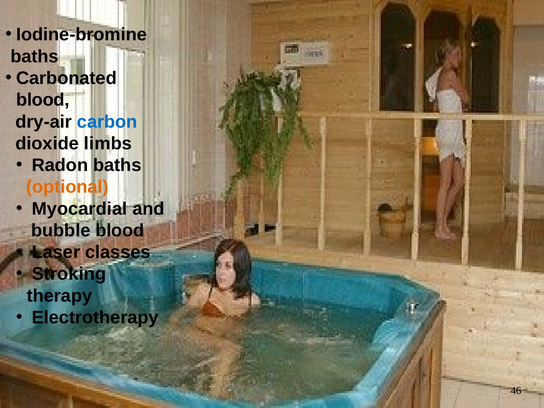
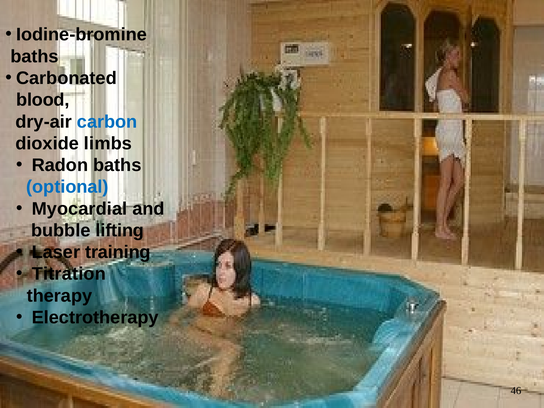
optional colour: orange -> blue
bubble blood: blood -> lifting
classes: classes -> training
Stroking: Stroking -> Titration
